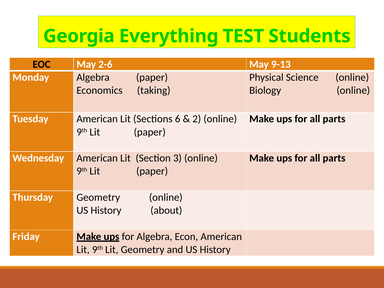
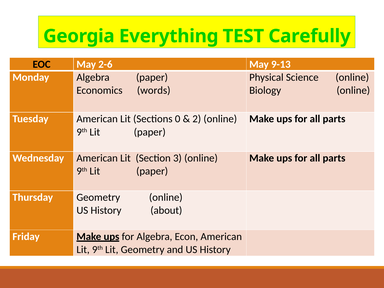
Students: Students -> Carefully
taking: taking -> words
6: 6 -> 0
